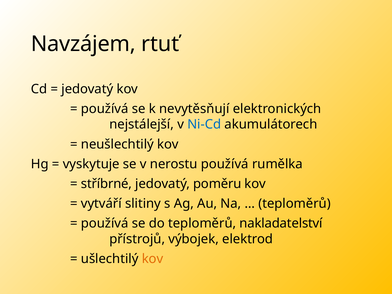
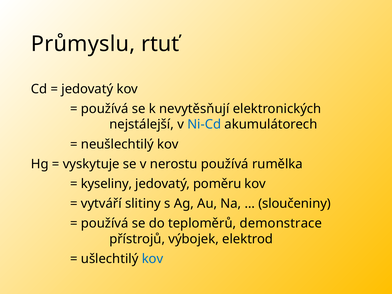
Navzájem: Navzájem -> Průmyslu
stříbrné: stříbrné -> kyseliny
teploměrů at (295, 204): teploměrů -> sloučeniny
nakladatelství: nakladatelství -> demonstrace
kov at (152, 259) colour: orange -> blue
